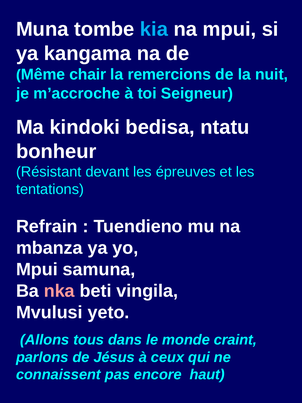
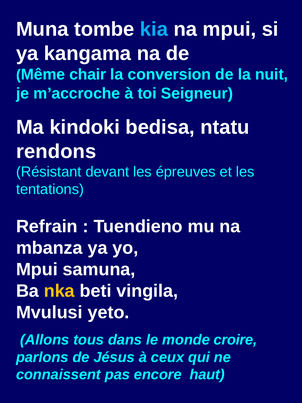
remercions: remercions -> conversion
bonheur: bonheur -> rendons
nka colour: pink -> yellow
craint: craint -> croire
